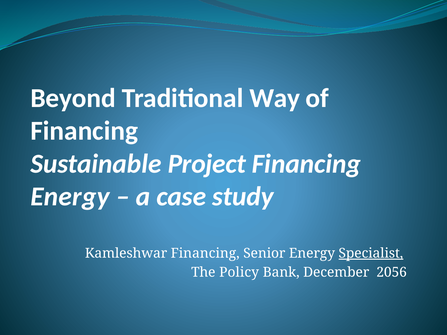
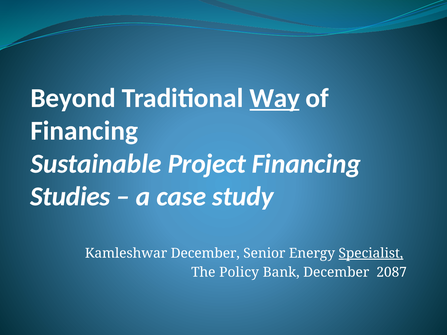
Way underline: none -> present
Energy at (70, 197): Energy -> Studies
Kamleshwar Financing: Financing -> December
2056: 2056 -> 2087
